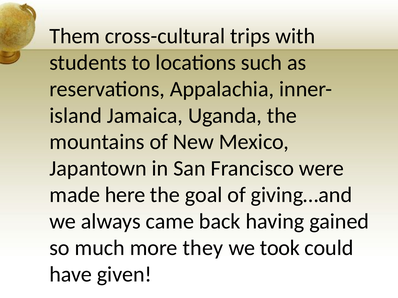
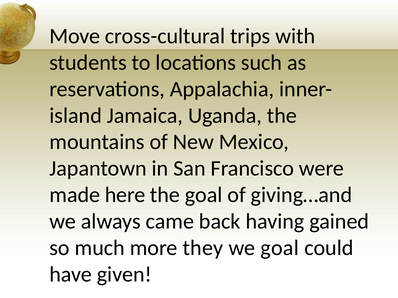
Them: Them -> Move
we took: took -> goal
